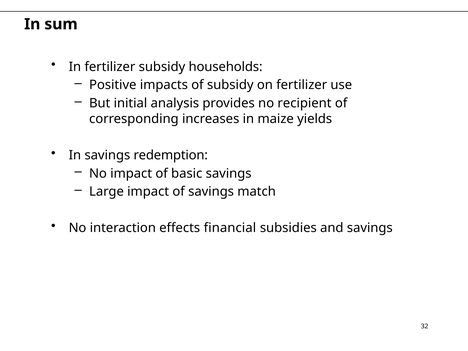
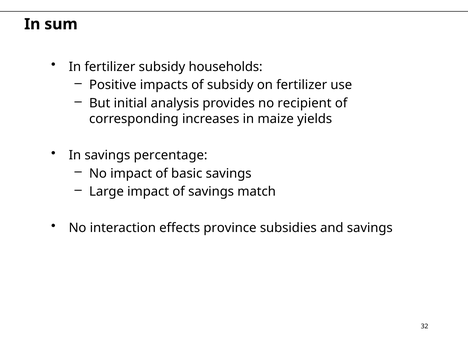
redemption: redemption -> percentage
financial: financial -> province
